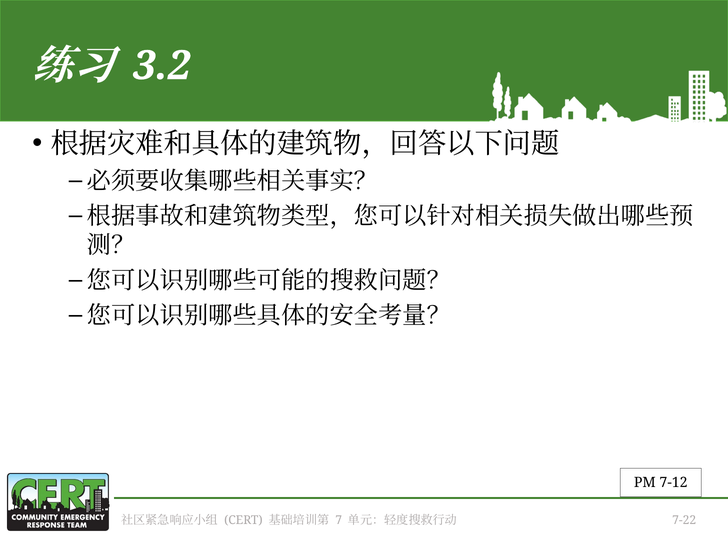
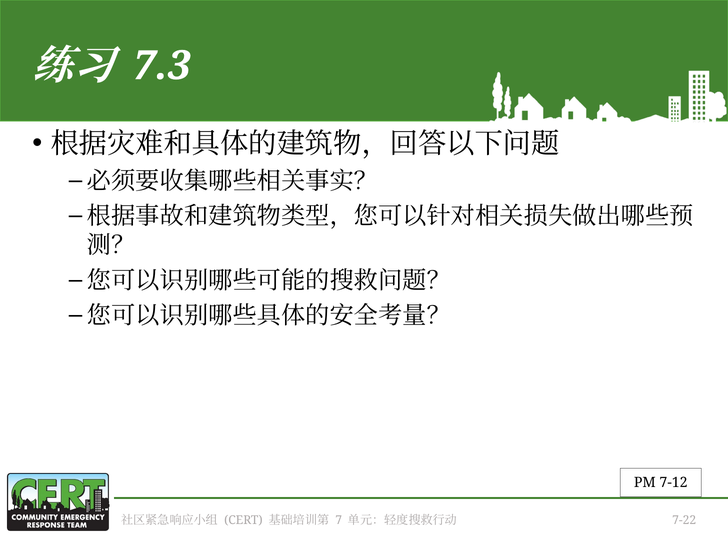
3.2: 3.2 -> 7.3
